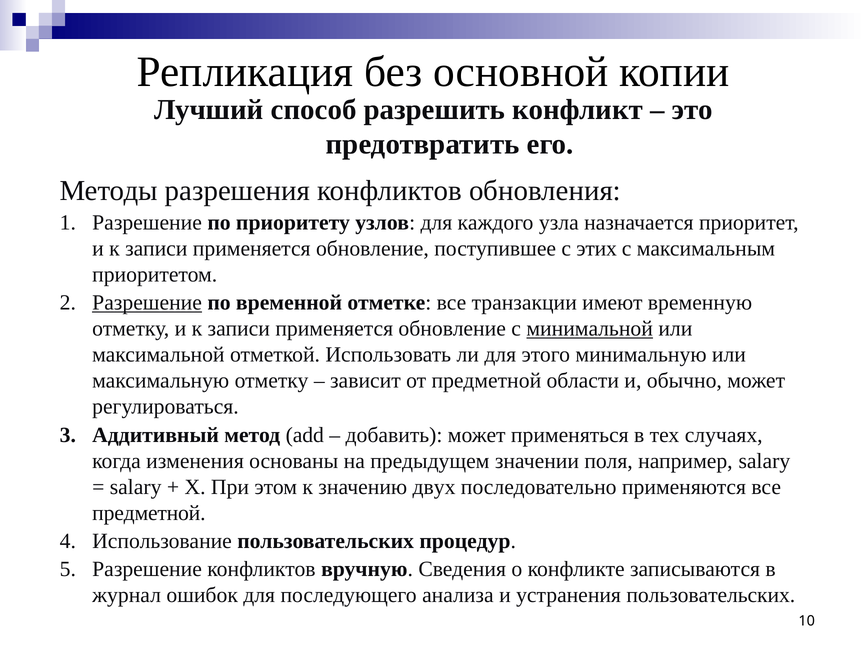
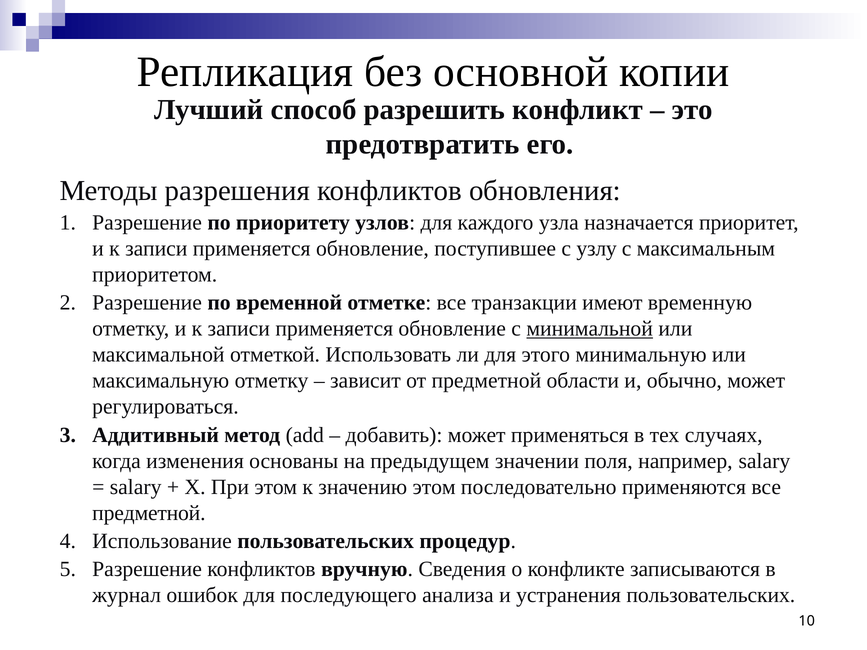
этих: этих -> узлу
Разрешение at (147, 303) underline: present -> none
значению двух: двух -> этом
